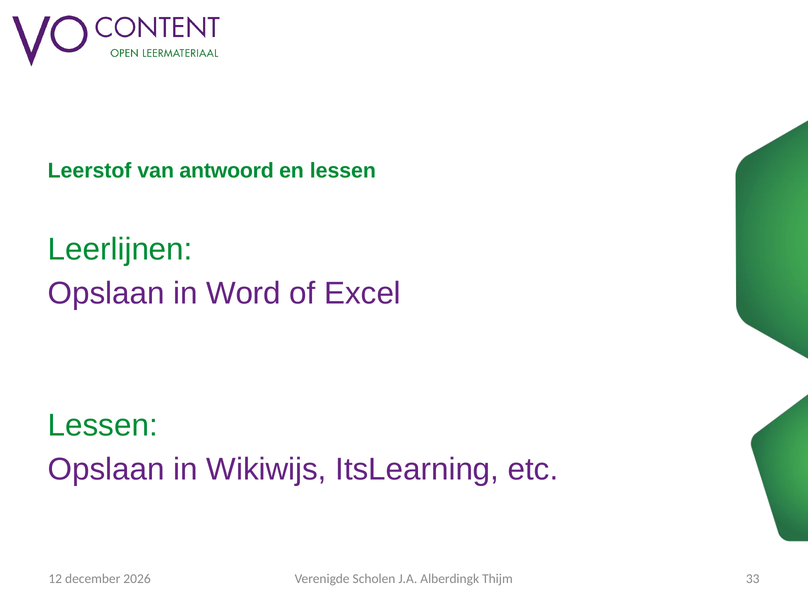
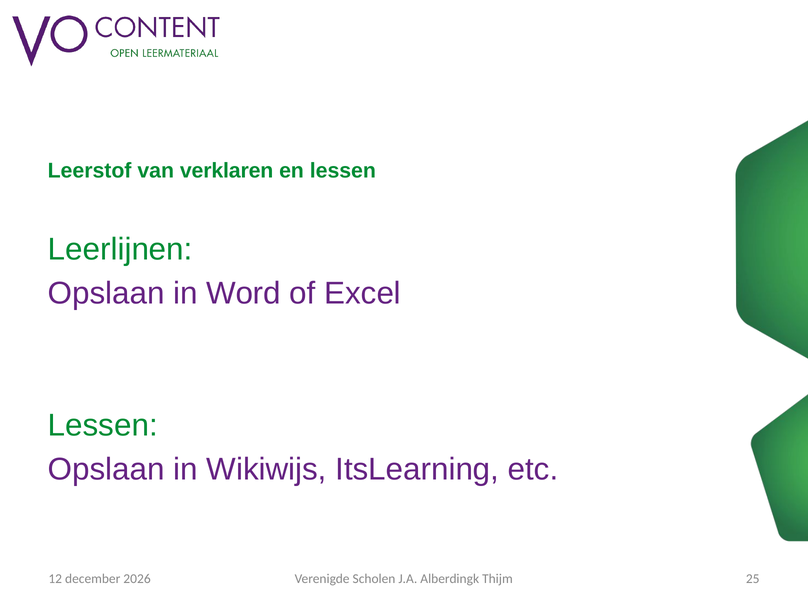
antwoord: antwoord -> verklaren
33: 33 -> 25
